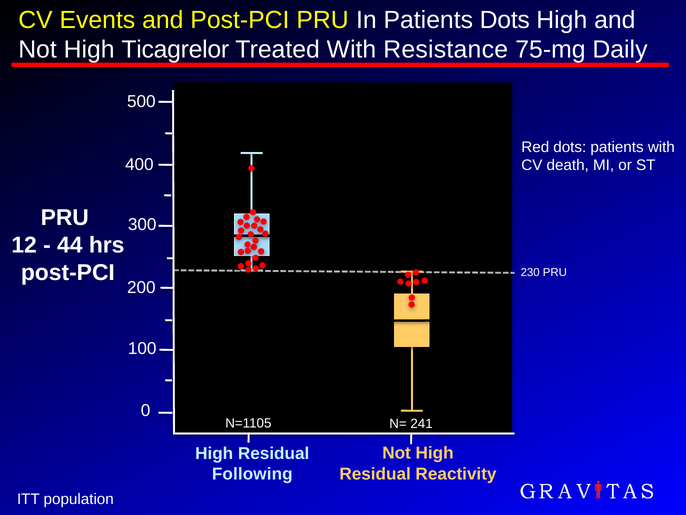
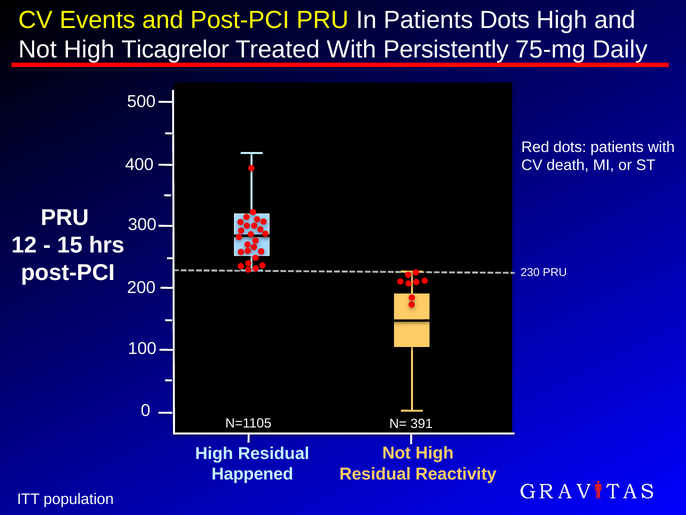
Resistance: Resistance -> Persistently
44: 44 -> 15
241: 241 -> 391
Following: Following -> Happened
